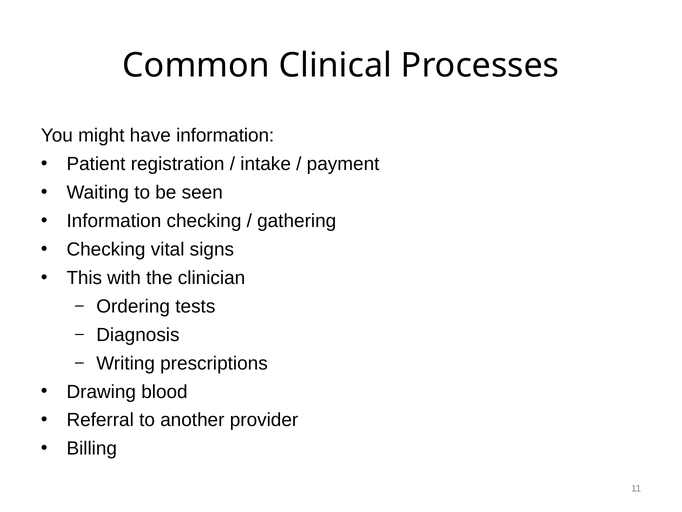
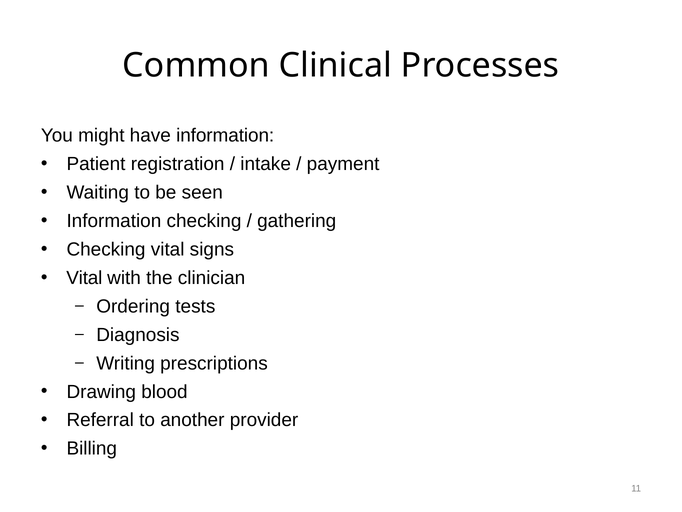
This at (84, 278): This -> Vital
